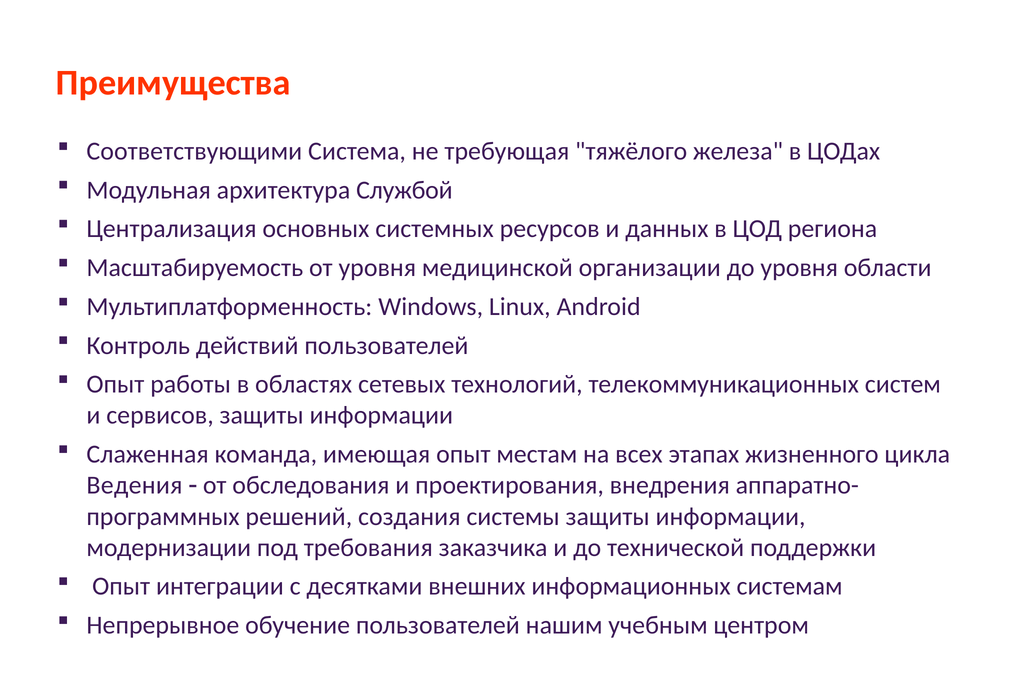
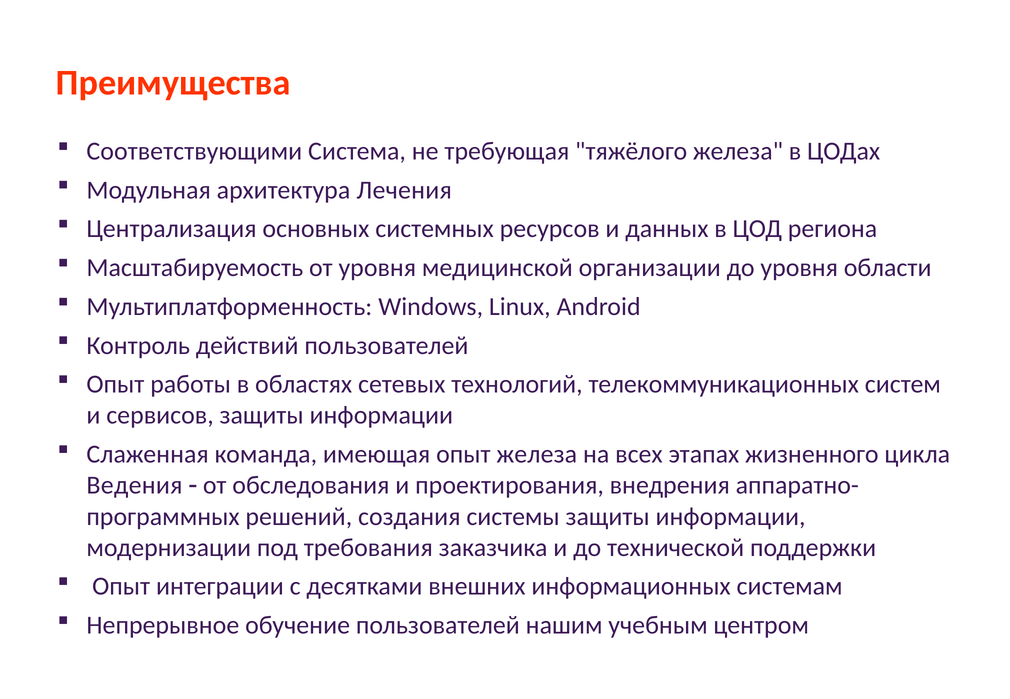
Службой: Службой -> Лечения
опыт местам: местам -> железа
